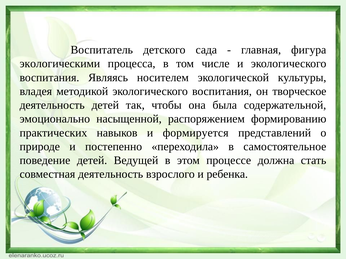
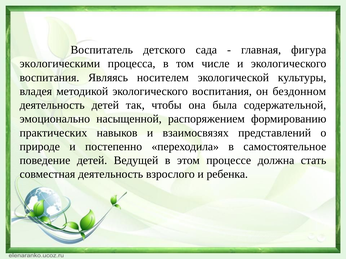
творческое: творческое -> бездонном
формируется: формируется -> взаимосвязях
